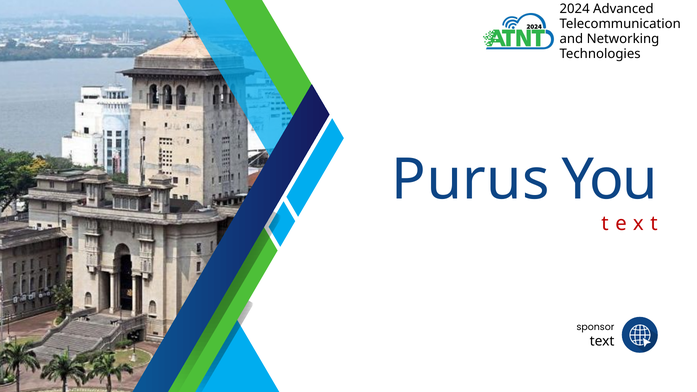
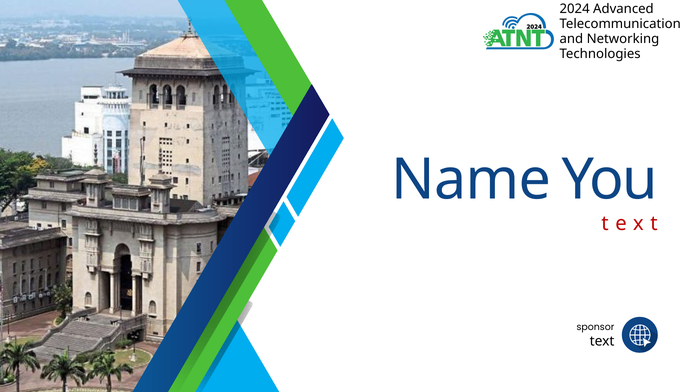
Purus: Purus -> Name
